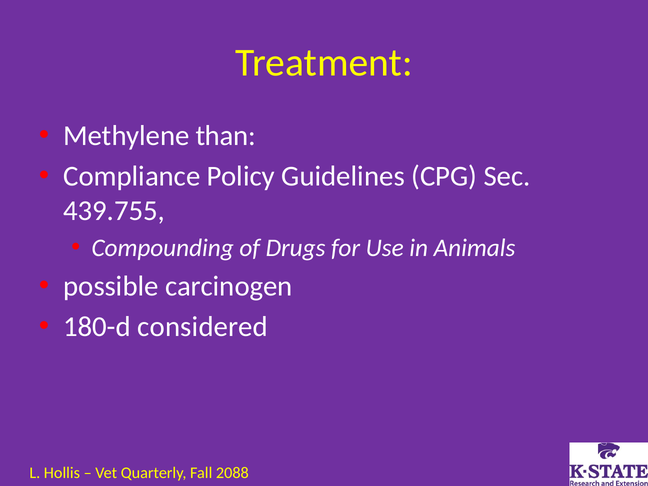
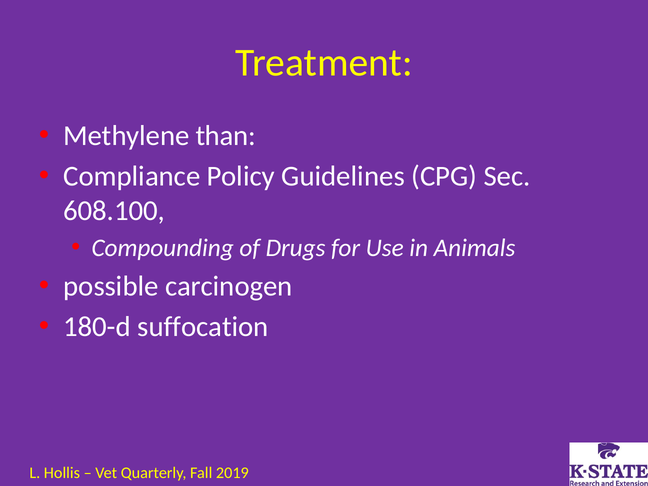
439.755: 439.755 -> 608.100
considered: considered -> suffocation
2088: 2088 -> 2019
